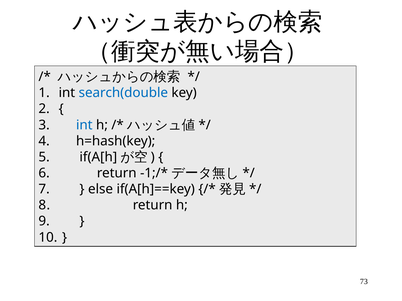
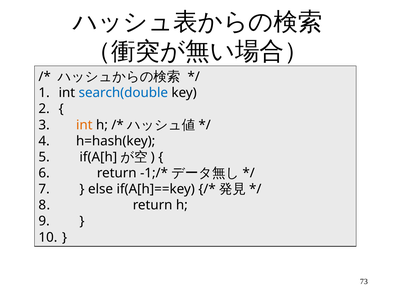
int at (84, 125) colour: blue -> orange
